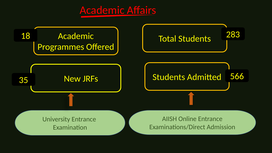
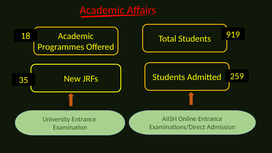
283: 283 -> 919
566: 566 -> 259
